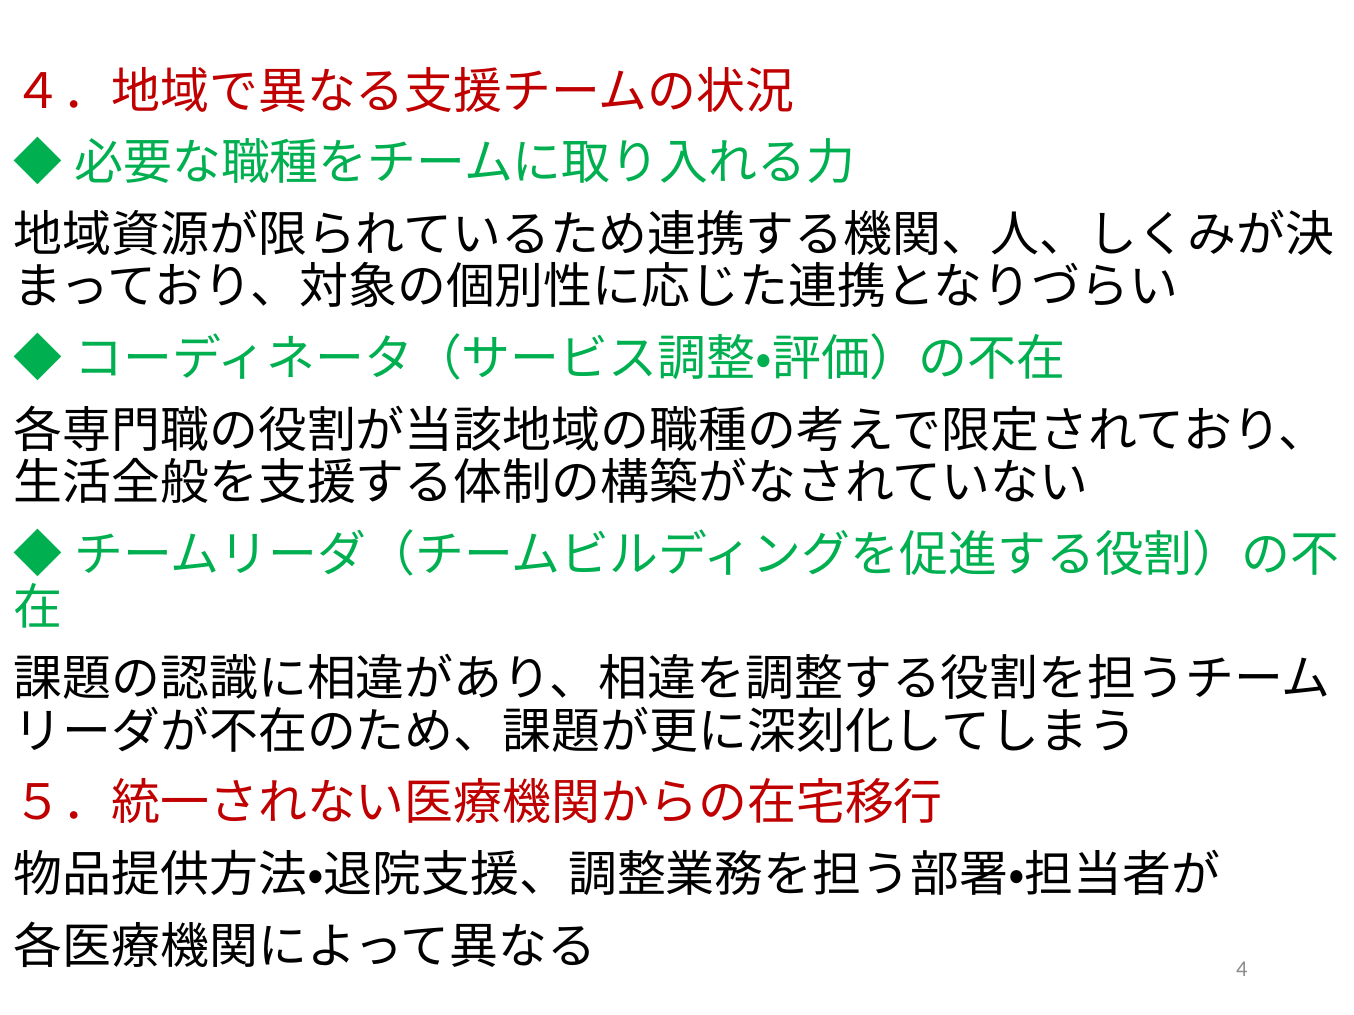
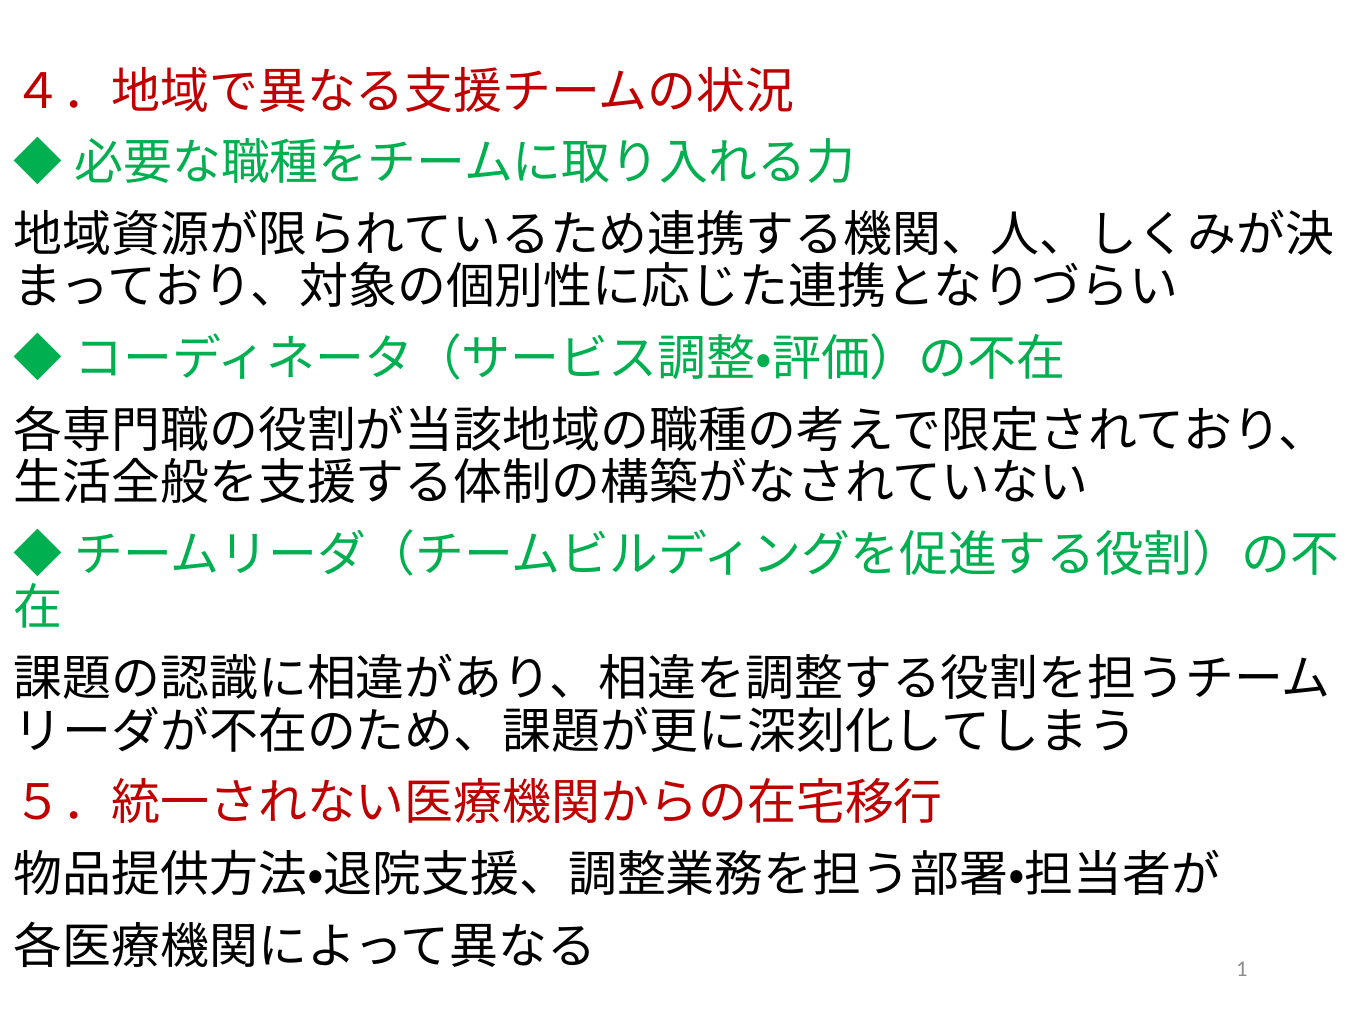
4: 4 -> 1
